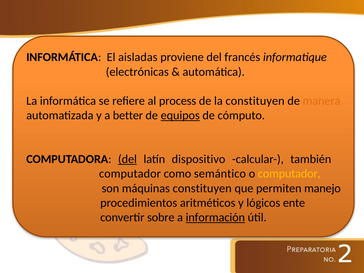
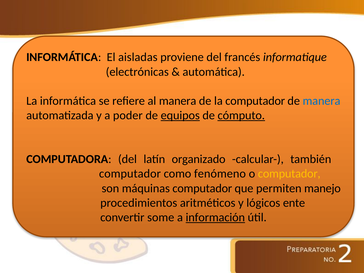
al process: process -> manera
la constituyen: constituyen -> computador
manera at (322, 101) colour: orange -> blue
better: better -> poder
cómputo underline: none -> present
del at (127, 159) underline: present -> none
dispositivo: dispositivo -> organizado
semántico: semántico -> fenómeno
máquinas constituyen: constituyen -> computador
sobre: sobre -> some
